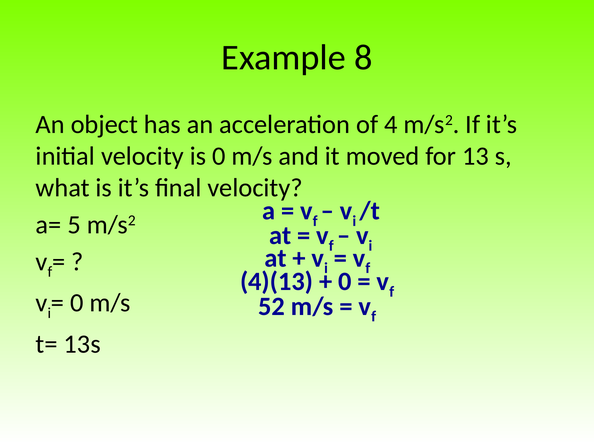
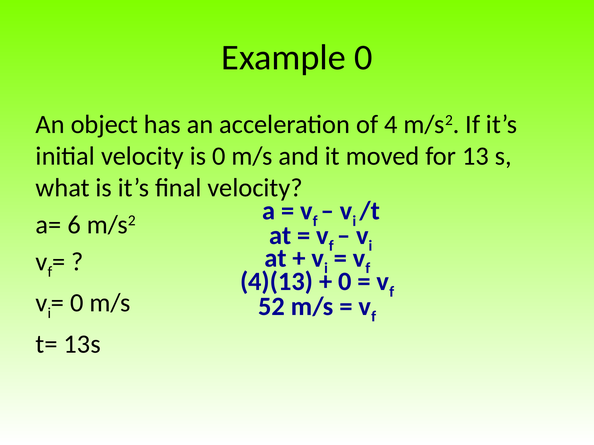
Example 8: 8 -> 0
5: 5 -> 6
